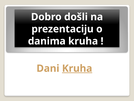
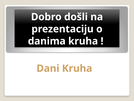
Kruha at (77, 68) underline: present -> none
